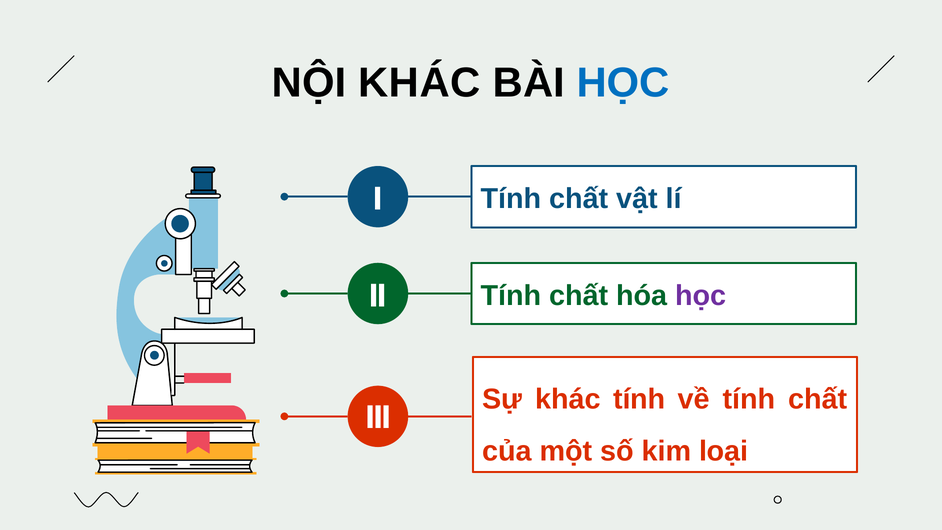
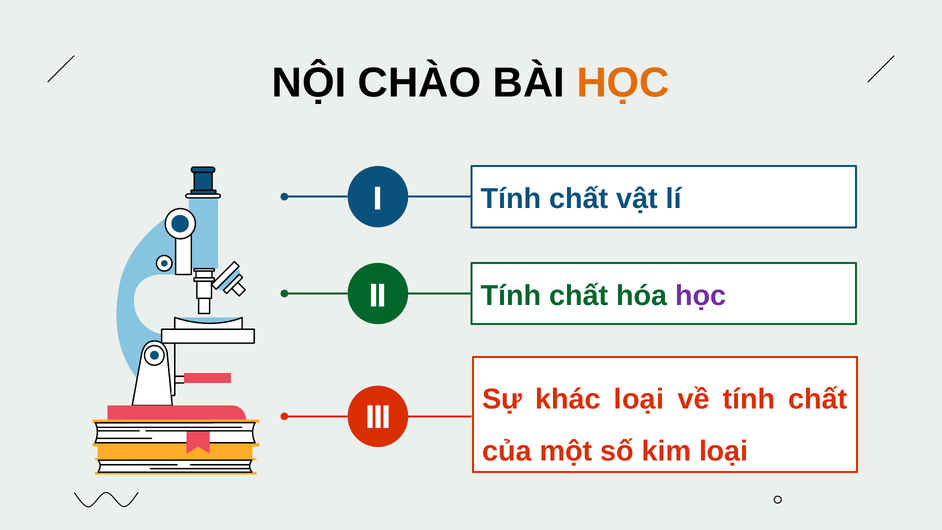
NỘI KHÁC: KHÁC -> CHÀO
HỌC at (623, 83) colour: blue -> orange
khác tính: tính -> loại
